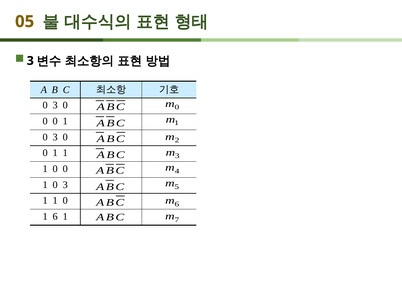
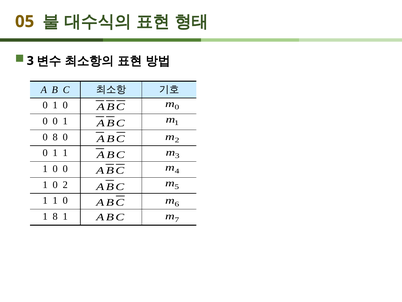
3 at (55, 105): 3 -> 1
3 at (55, 137): 3 -> 8
3 at (65, 184): 3 -> 2
1 6: 6 -> 8
